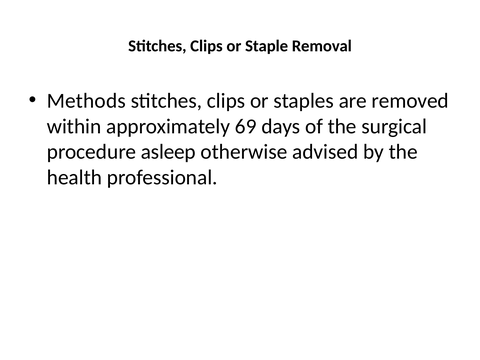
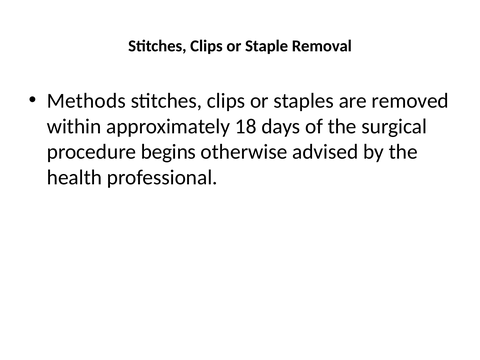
69: 69 -> 18
asleep: asleep -> begins
